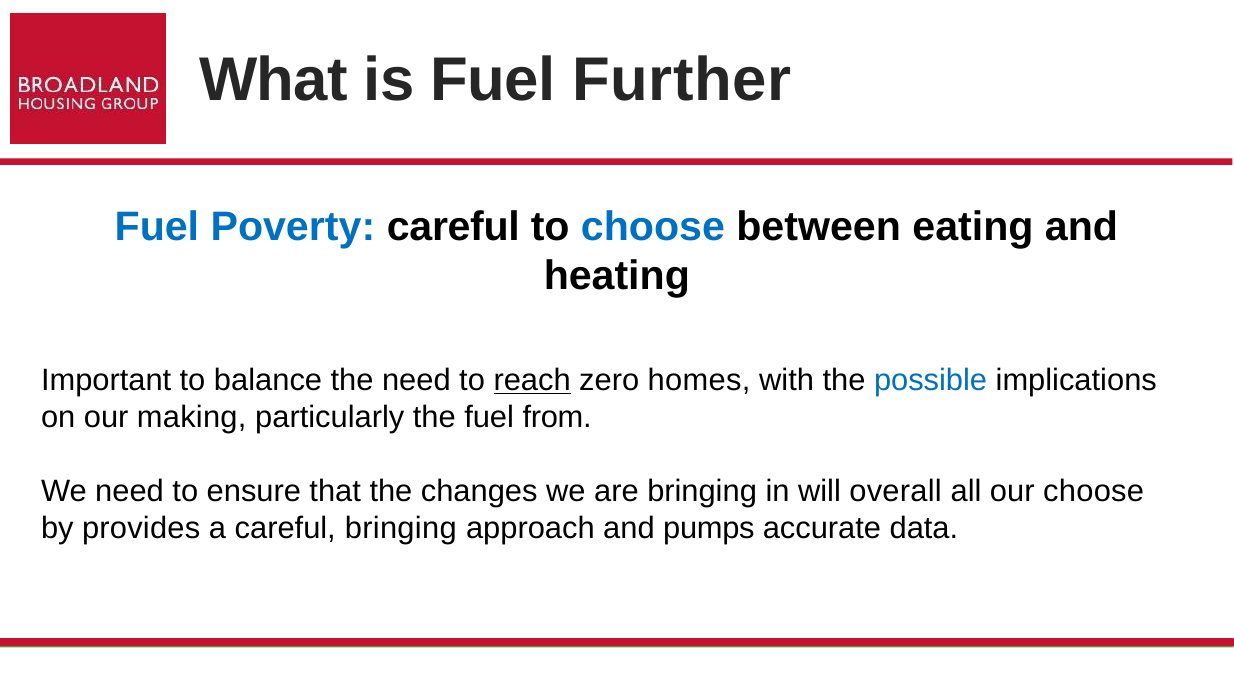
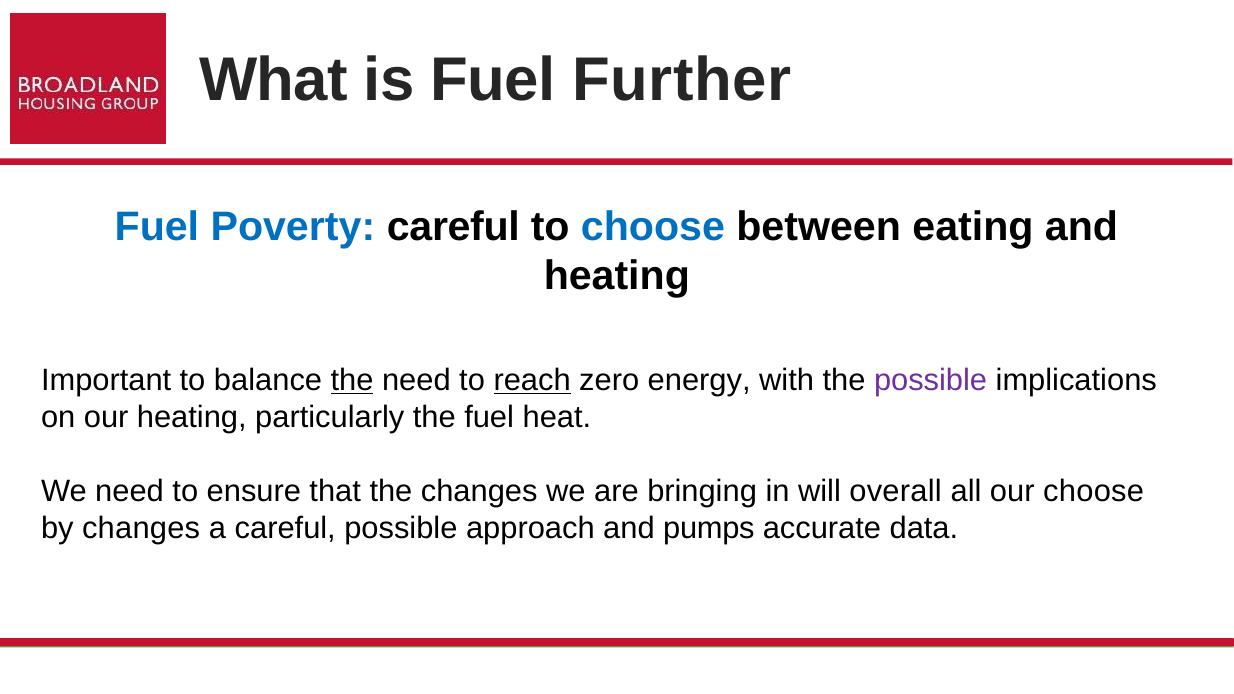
the at (352, 380) underline: none -> present
homes: homes -> energy
possible at (931, 380) colour: blue -> purple
our making: making -> heating
from: from -> heat
by provides: provides -> changes
careful bringing: bringing -> possible
